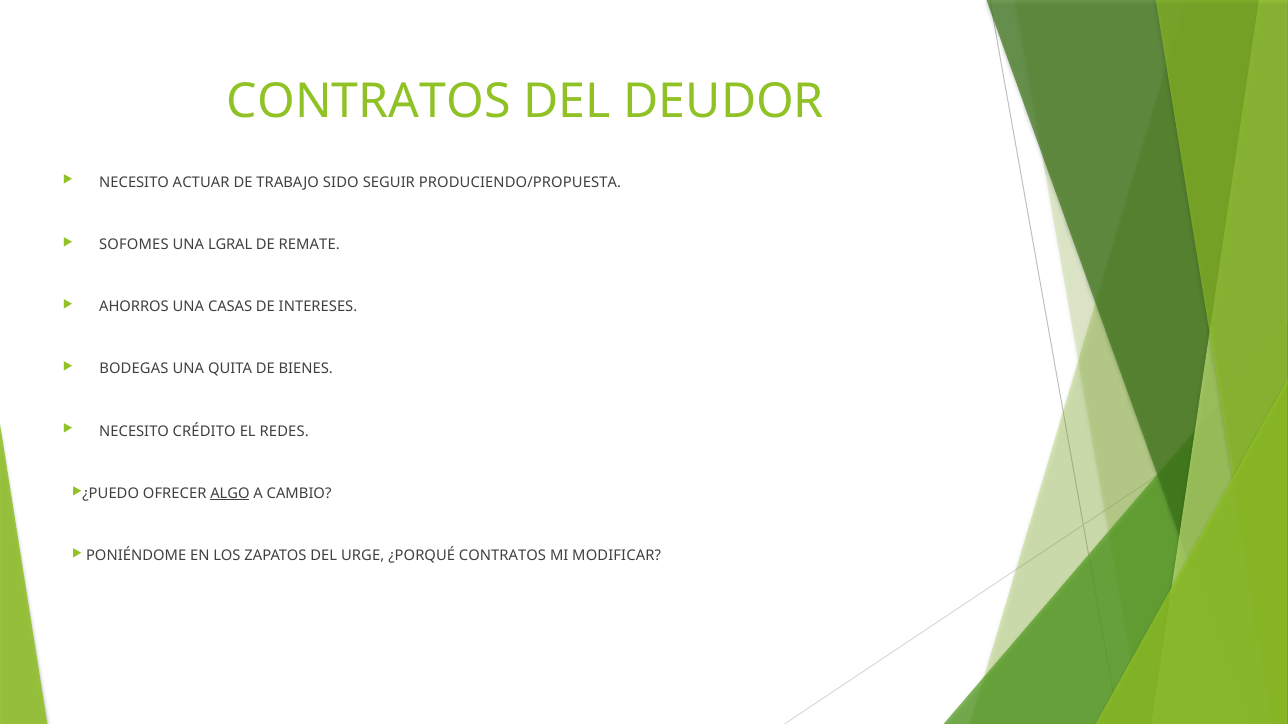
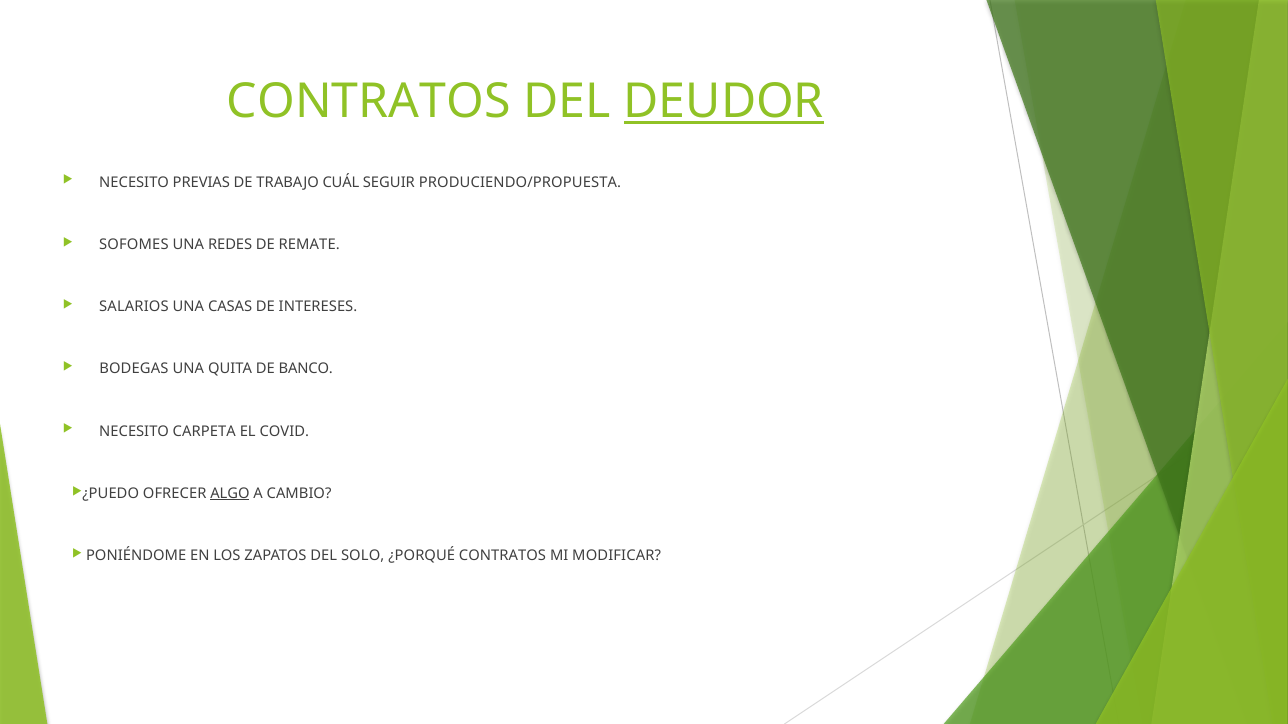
DEUDOR underline: none -> present
ACTUAR: ACTUAR -> PREVIAS
SIDO: SIDO -> CUÁL
LGRAL: LGRAL -> REDES
AHORROS: AHORROS -> SALARIOS
BIENES: BIENES -> BANCO
CRÉDITO: CRÉDITO -> CARPETA
REDES: REDES -> COVID
URGE: URGE -> SOLO
